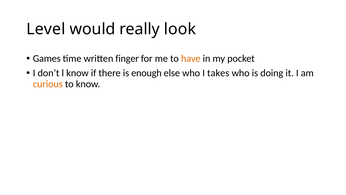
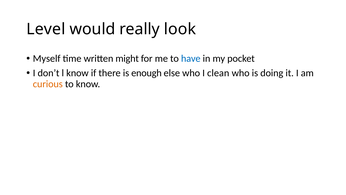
Games: Games -> Myself
finger: finger -> might
have colour: orange -> blue
takes: takes -> clean
